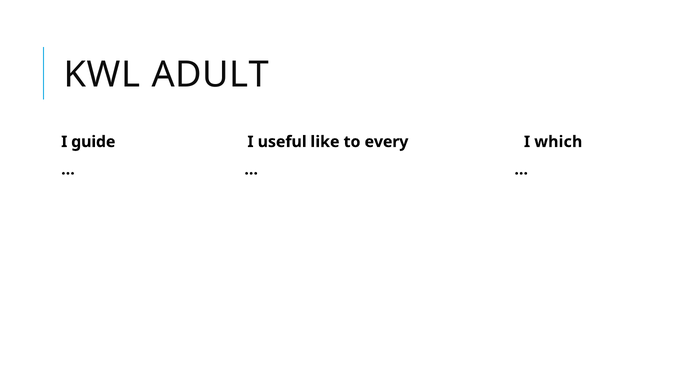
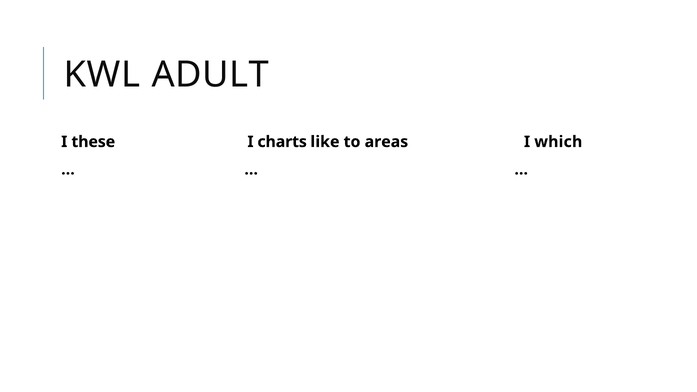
guide: guide -> these
useful: useful -> charts
every: every -> areas
